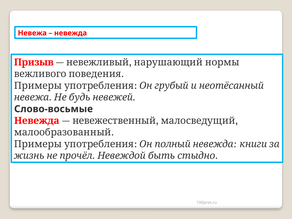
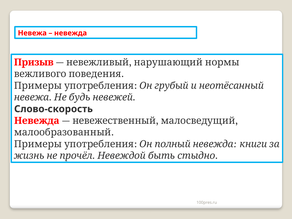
Слово-восьмые: Слово-восьмые -> Слово-скорость
